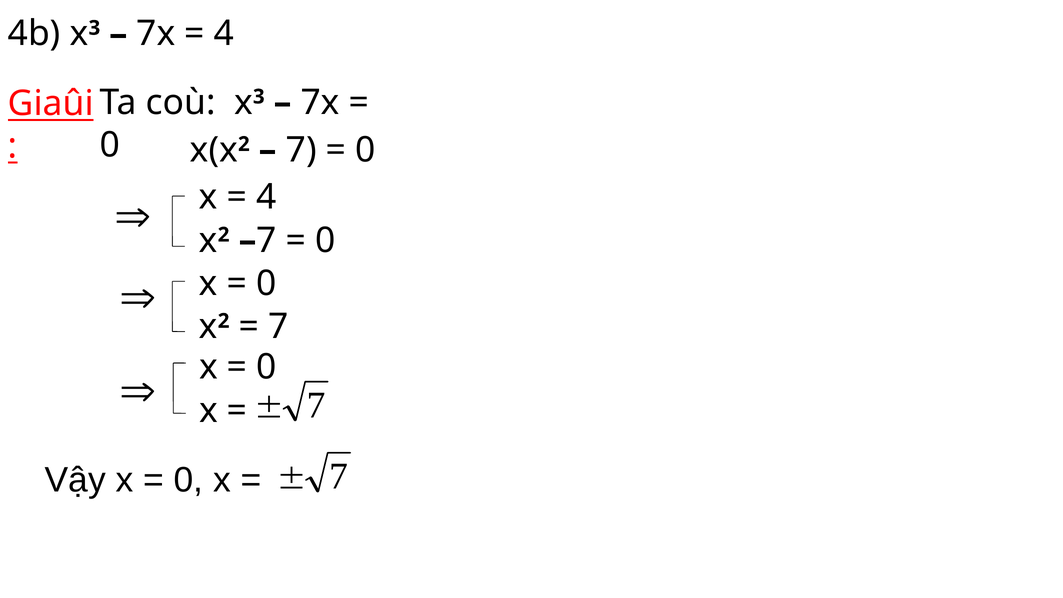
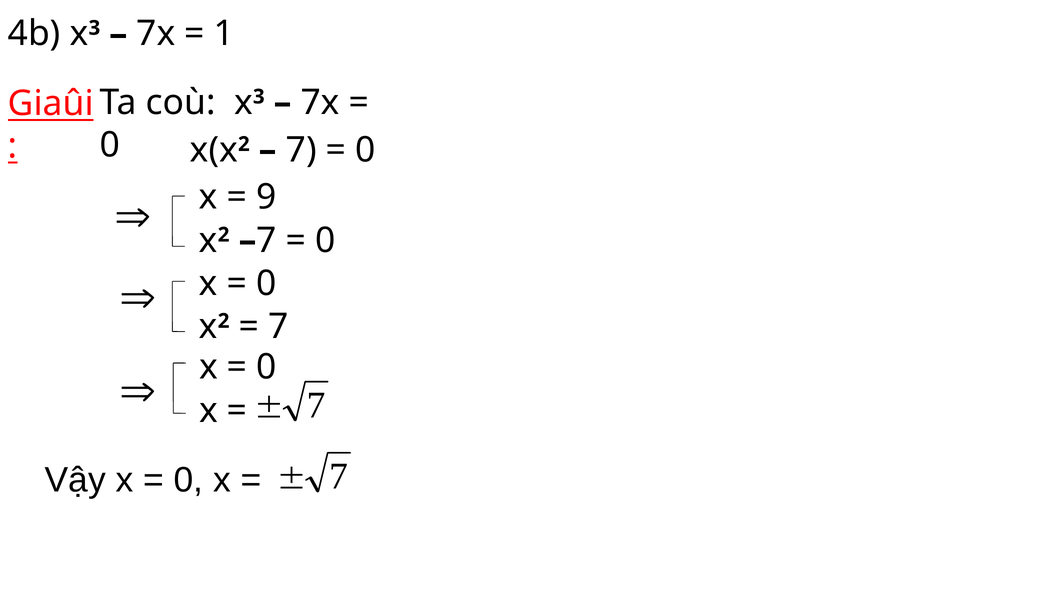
4 at (224, 34): 4 -> 1
4 at (267, 197): 4 -> 9
